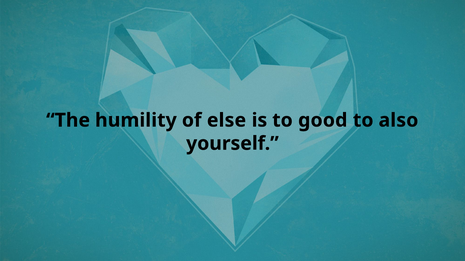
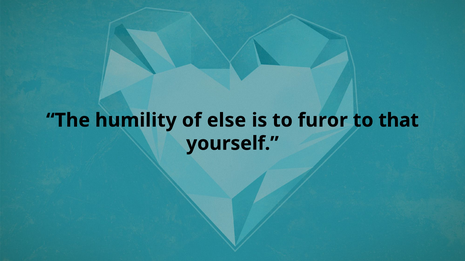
good: good -> furor
also: also -> that
